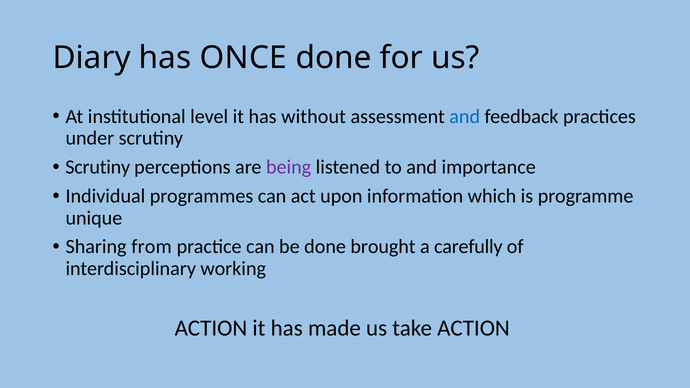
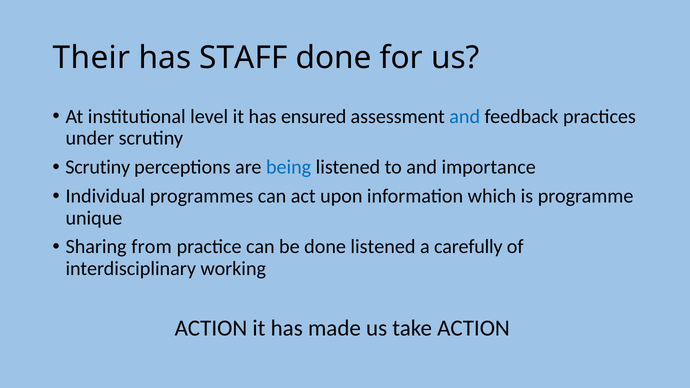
Diary: Diary -> Their
ONCE: ONCE -> STAFF
without: without -> ensured
being colour: purple -> blue
done brought: brought -> listened
